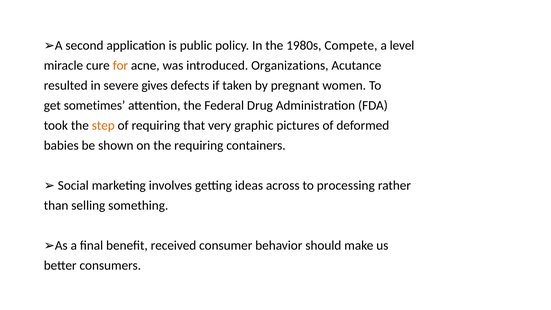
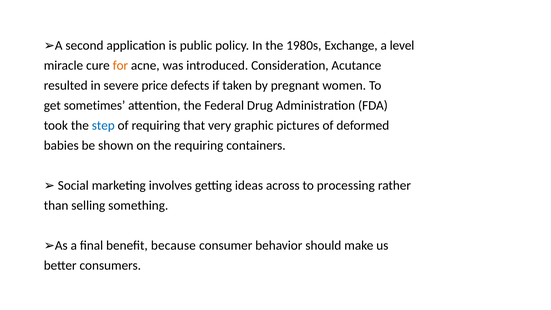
Compete: Compete -> Exchange
Organizations: Organizations -> Consideration
gives: gives -> price
step colour: orange -> blue
received: received -> because
